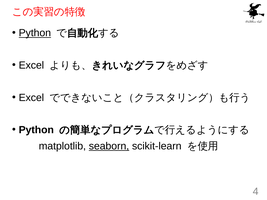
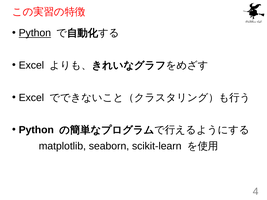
seaborn underline: present -> none
